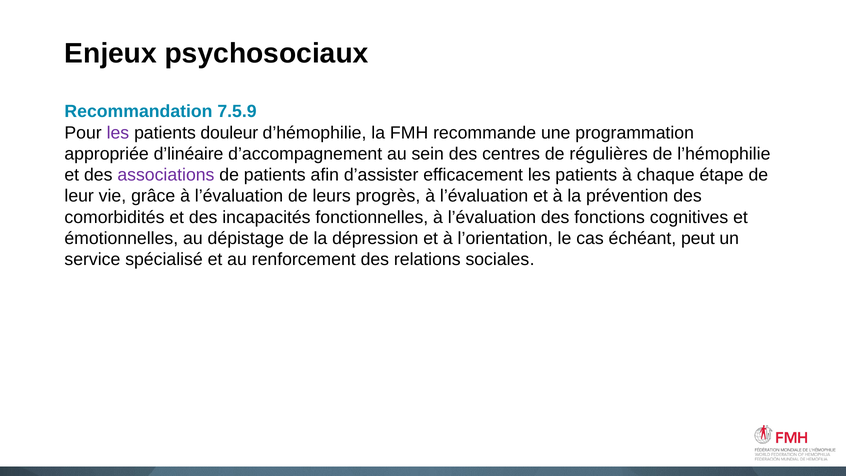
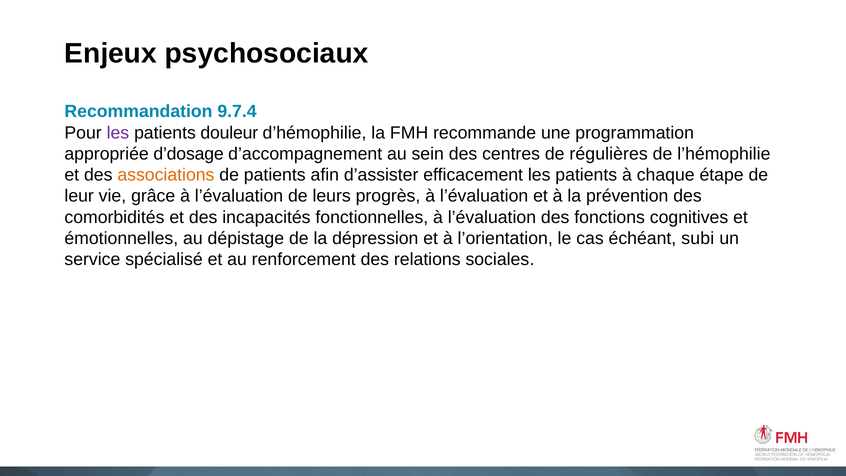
7.5.9: 7.5.9 -> 9.7.4
d’linéaire: d’linéaire -> d’dosage
associations colour: purple -> orange
peut: peut -> subi
